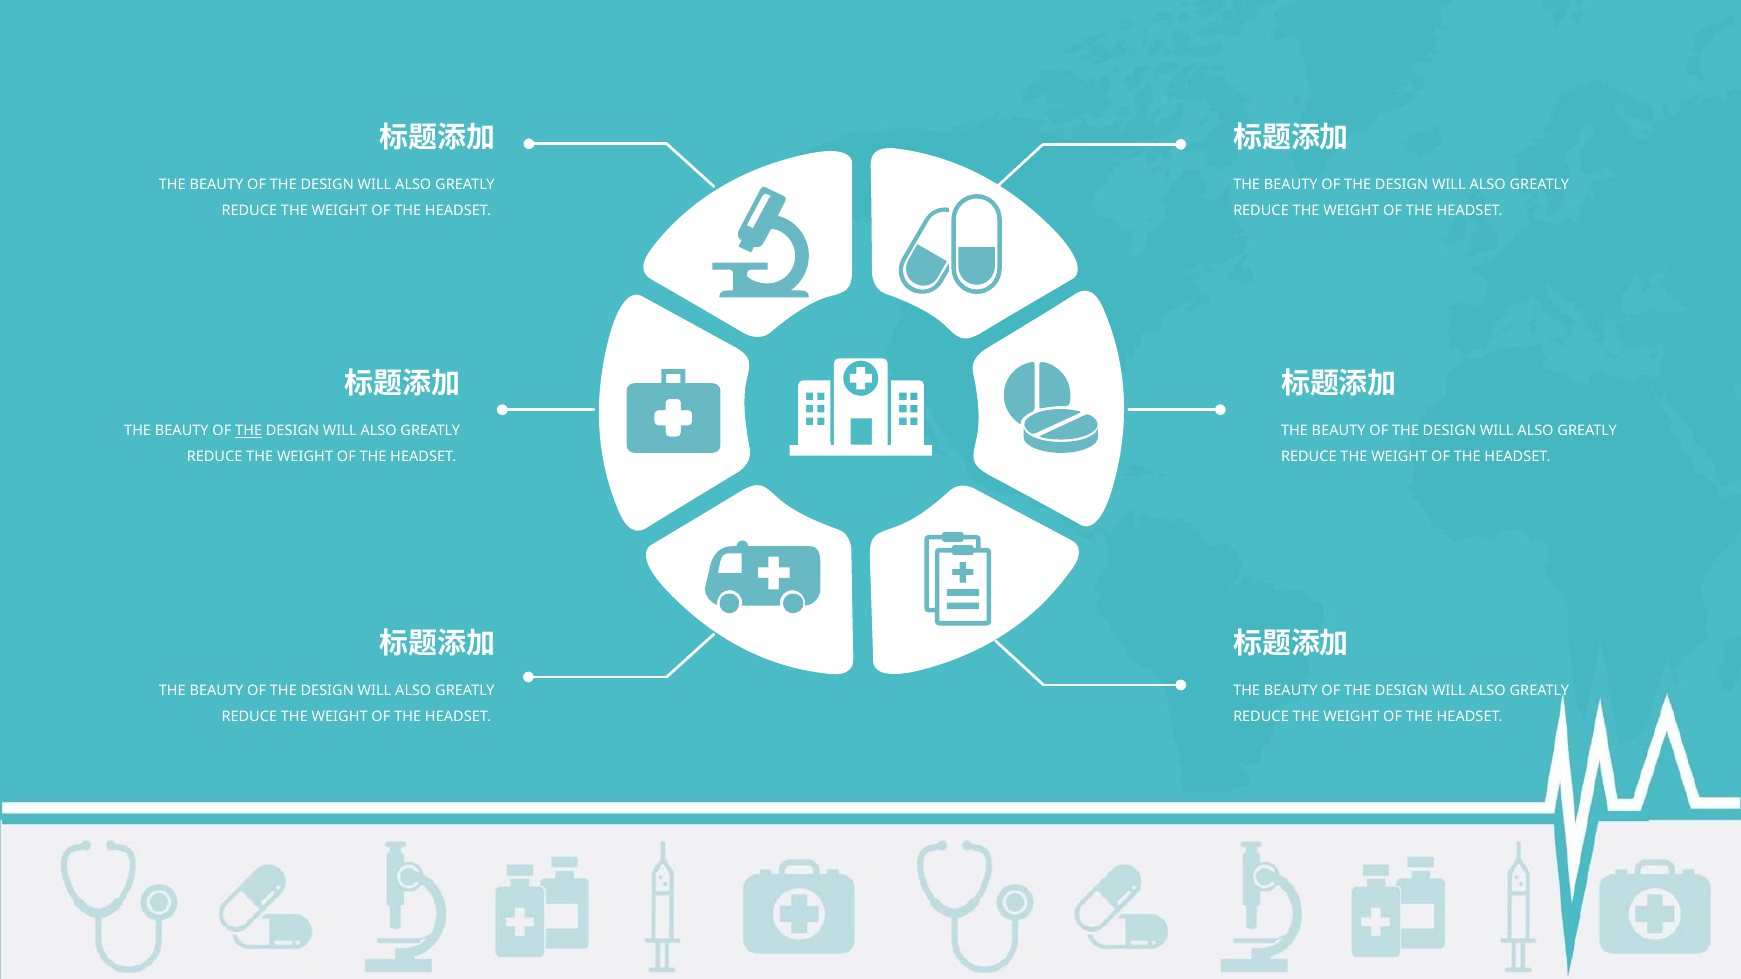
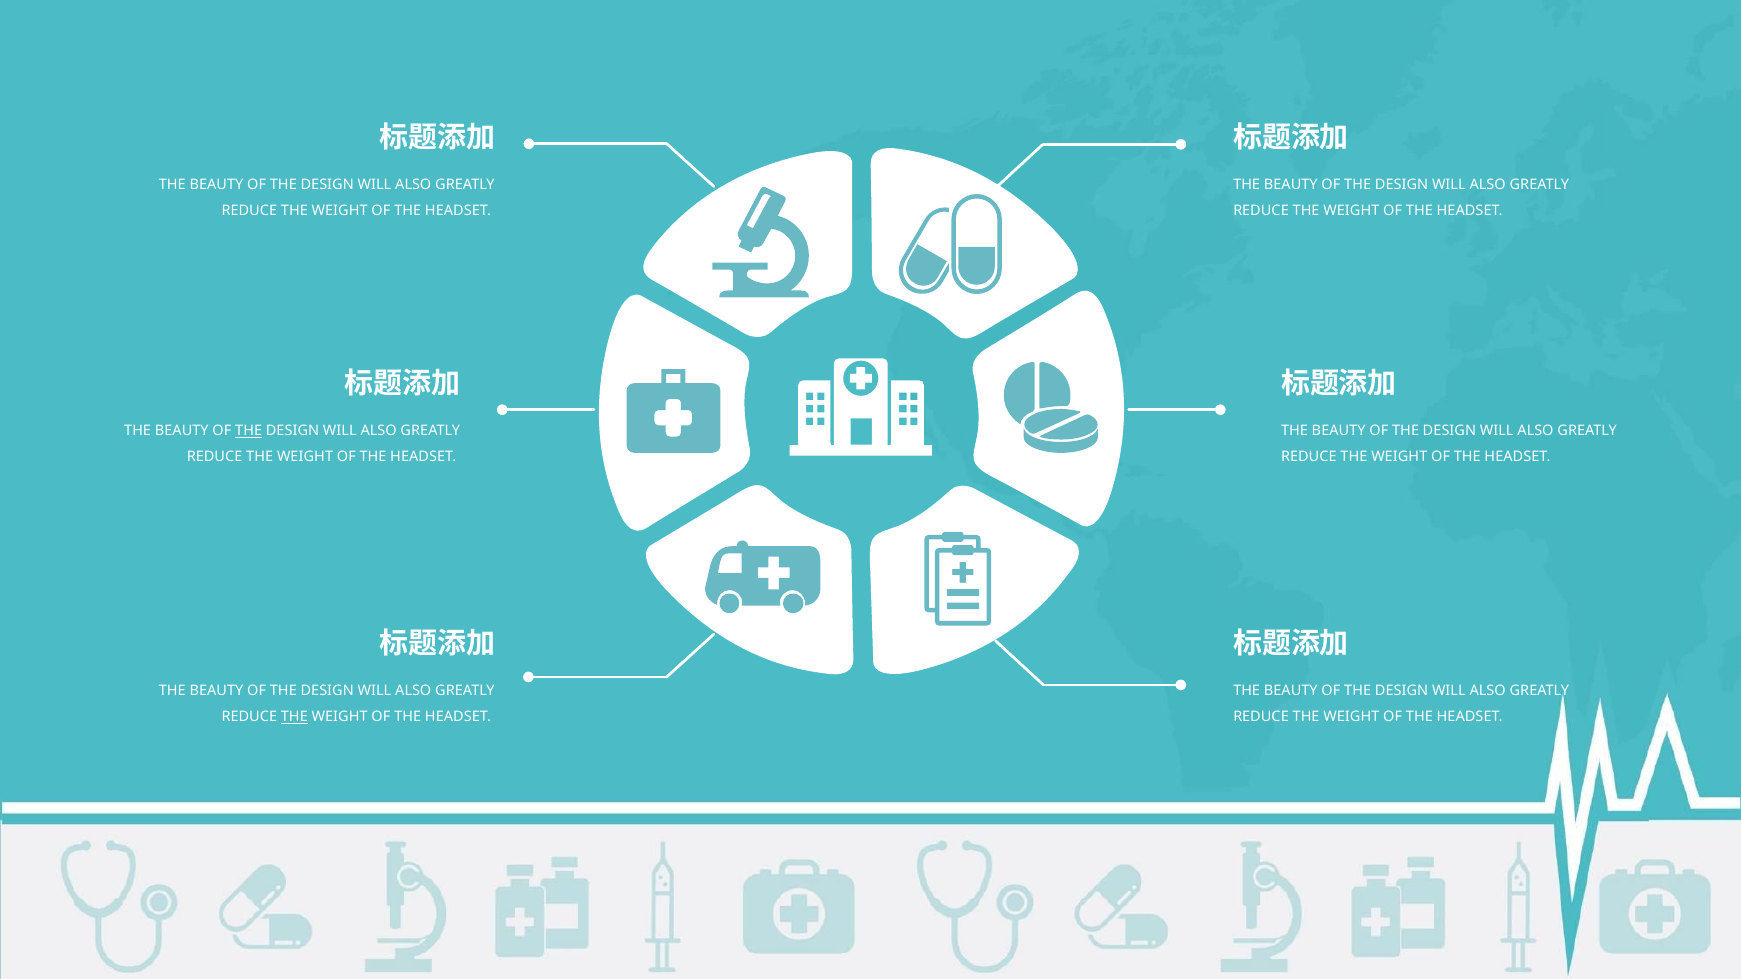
THE at (294, 717) underline: none -> present
